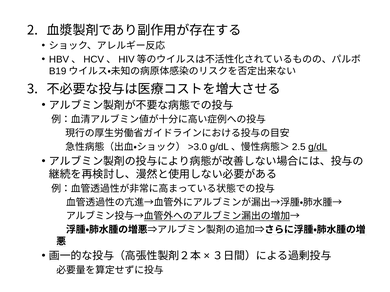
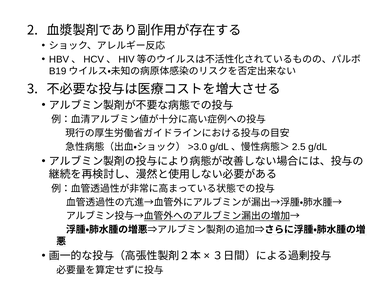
g/dL underline: present -> none
